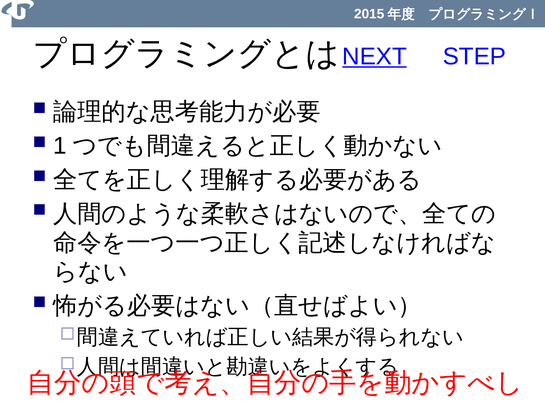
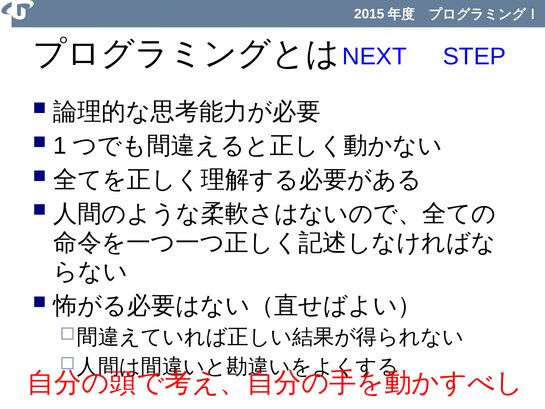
NEXT underline: present -> none
